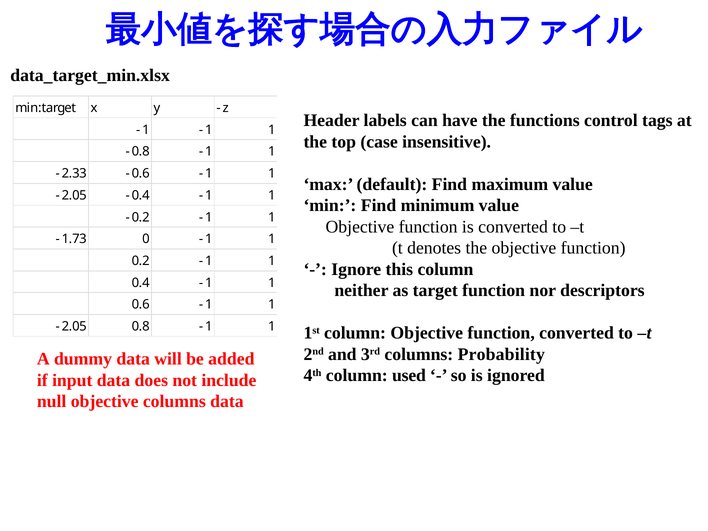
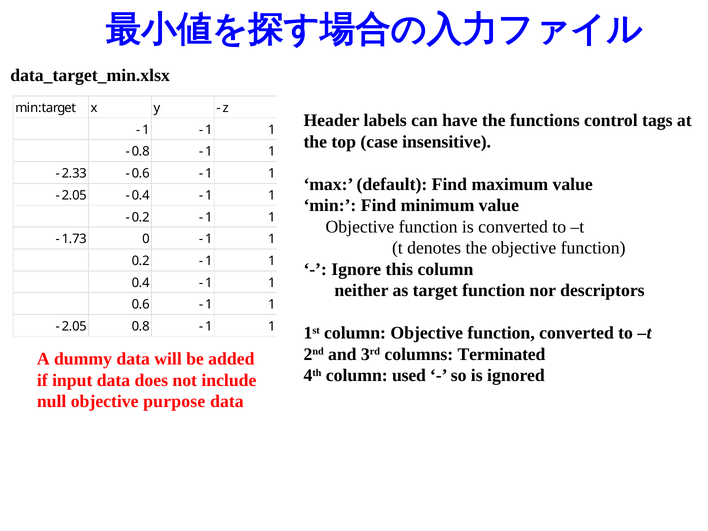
Probability: Probability -> Terminated
objective columns: columns -> purpose
